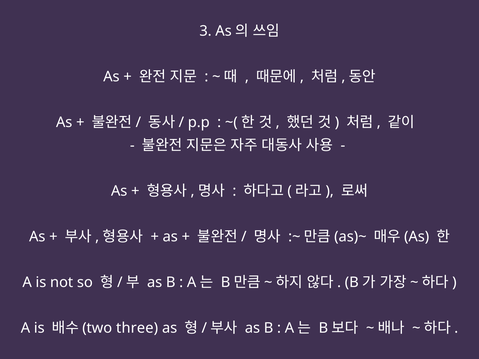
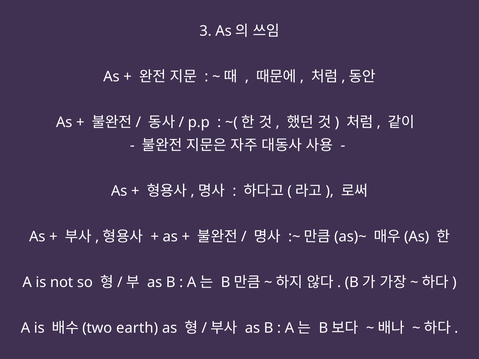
three: three -> earth
